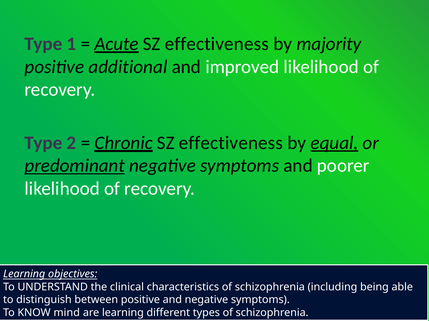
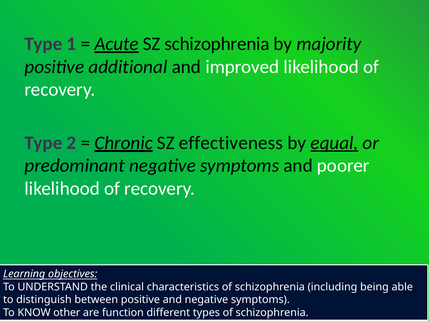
effectiveness at (217, 44): effectiveness -> schizophrenia
predominant underline: present -> none
mind: mind -> other
are learning: learning -> function
